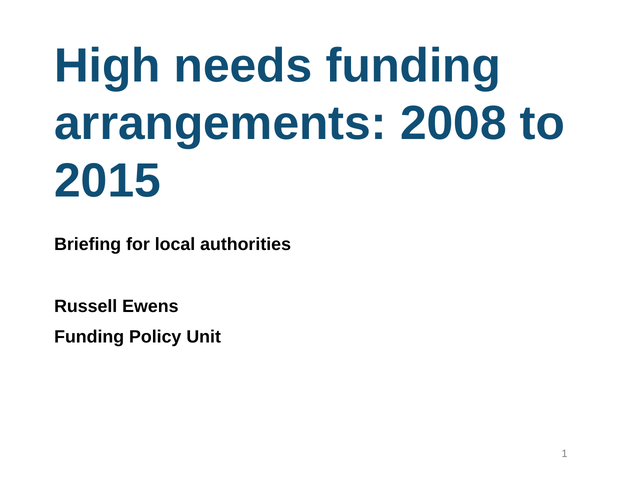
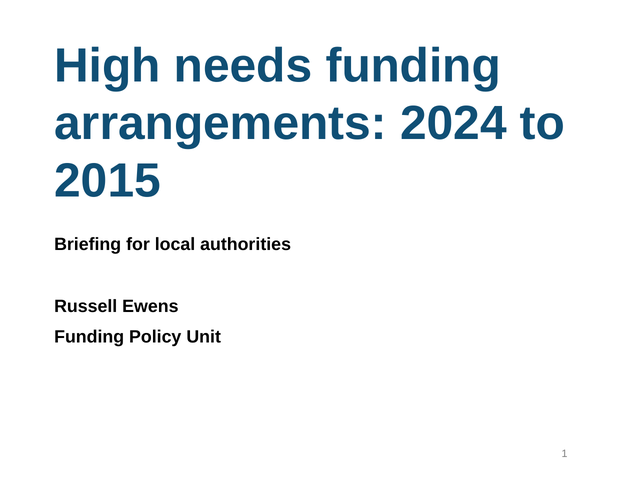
2008: 2008 -> 2024
